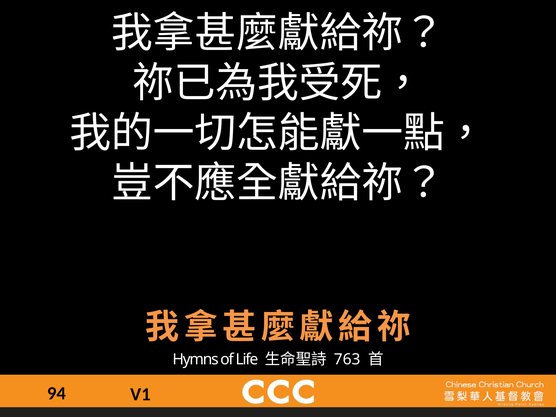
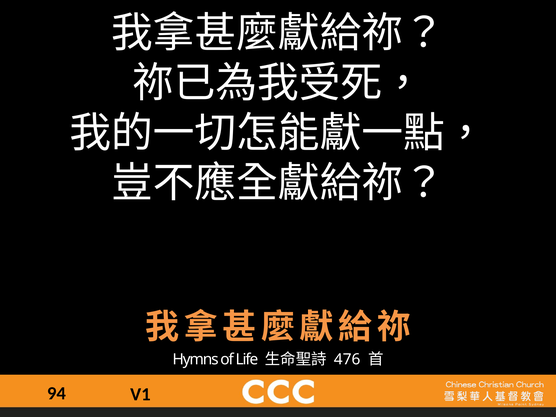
763: 763 -> 476
